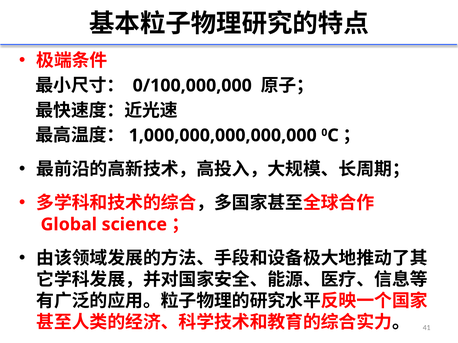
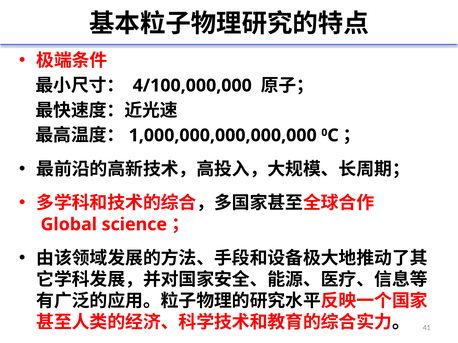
0/100,000,000: 0/100,000,000 -> 4/100,000,000
